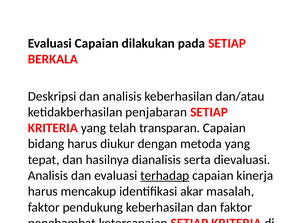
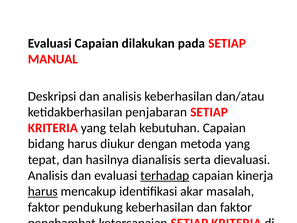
BERKALA: BERKALA -> MANUAL
transparan: transparan -> kebutuhan
harus at (43, 191) underline: none -> present
